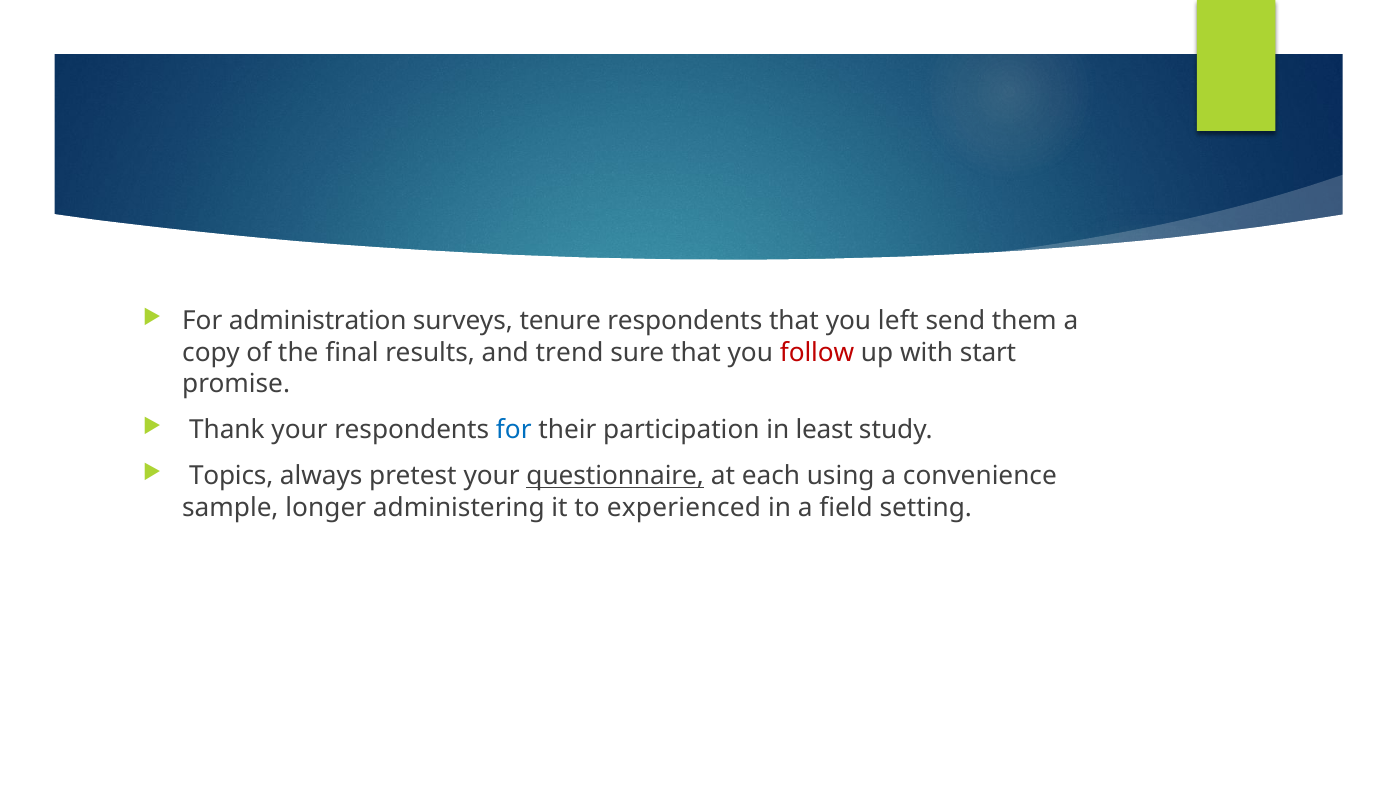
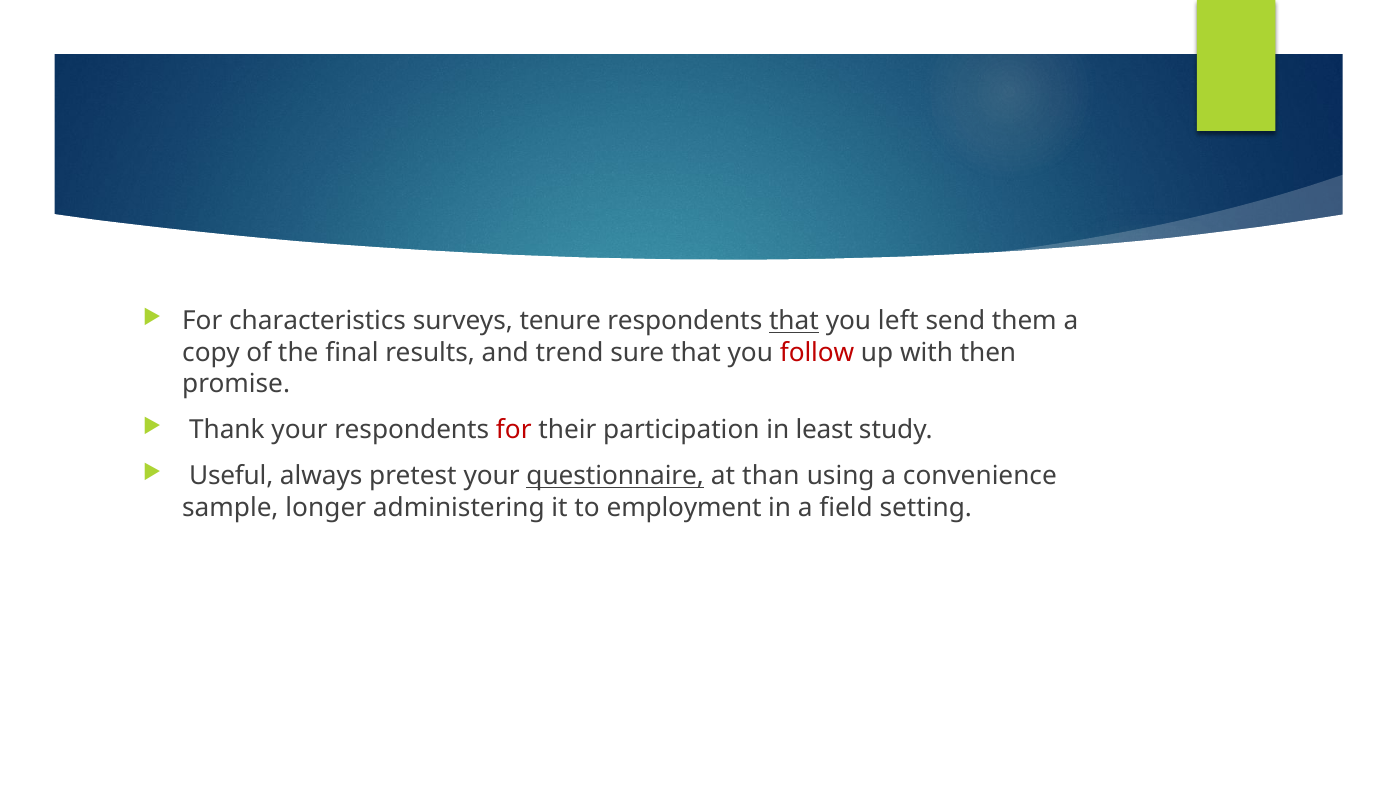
administration: administration -> characteristics
that at (794, 321) underline: none -> present
start: start -> then
for at (514, 430) colour: blue -> red
Topics: Topics -> Useful
each: each -> than
experienced: experienced -> employment
